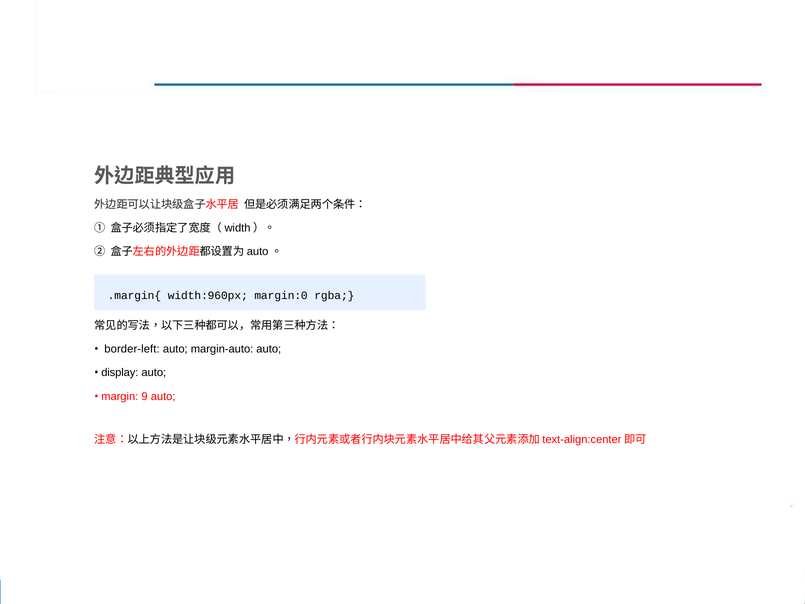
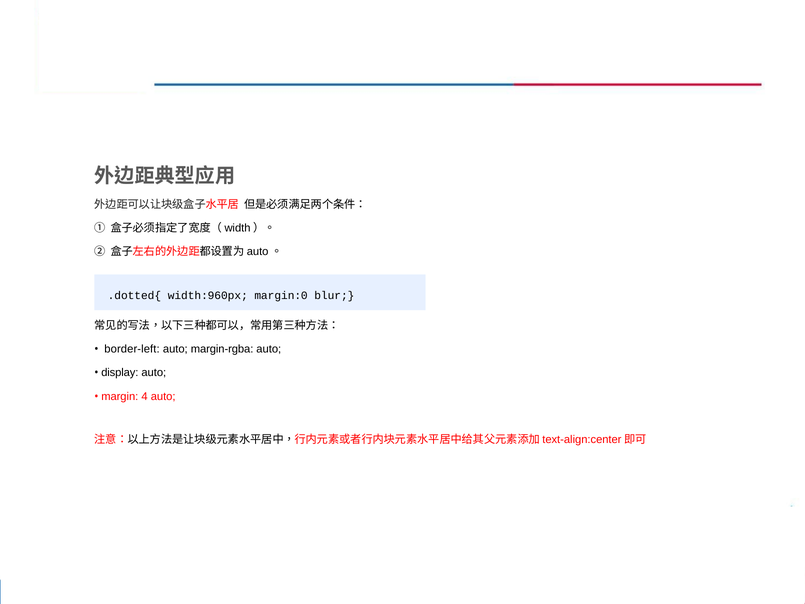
.margin{: .margin{ -> .dotted{
rgba: rgba -> blur
margin-auto: margin-auto -> margin-rgba
9: 9 -> 4
